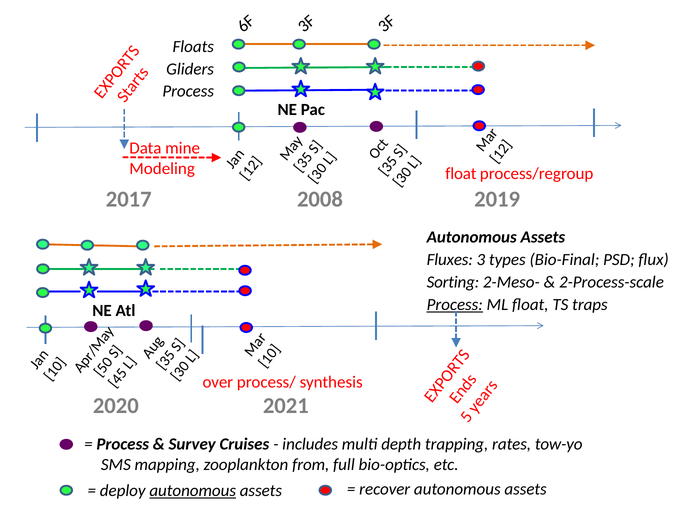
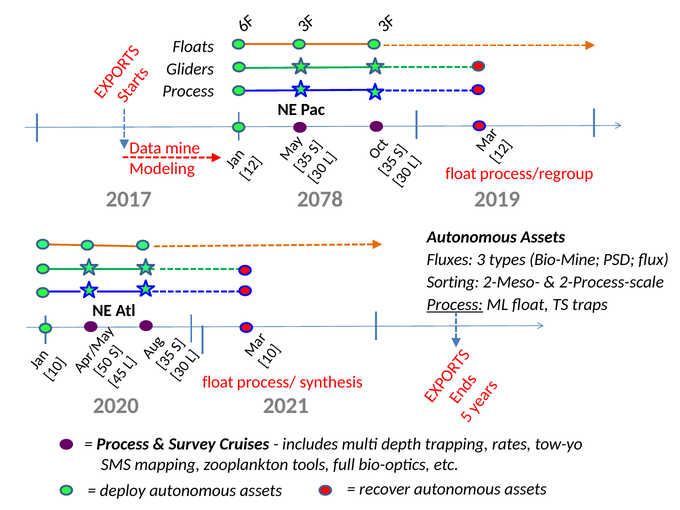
2008: 2008 -> 2078
Bio-Final: Bio-Final -> Bio-Mine
over at (218, 382): over -> float
from: from -> tools
autonomous at (193, 491) underline: present -> none
